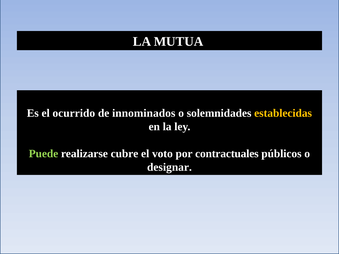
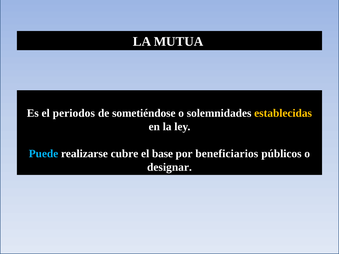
ocurrido: ocurrido -> periodos
innominados: innominados -> sometiéndose
Puede colour: light green -> light blue
voto: voto -> base
contractuales: contractuales -> beneficiarios
